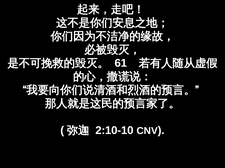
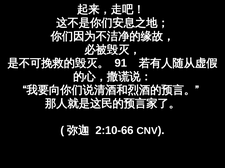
61: 61 -> 91
2:10-10: 2:10-10 -> 2:10-66
